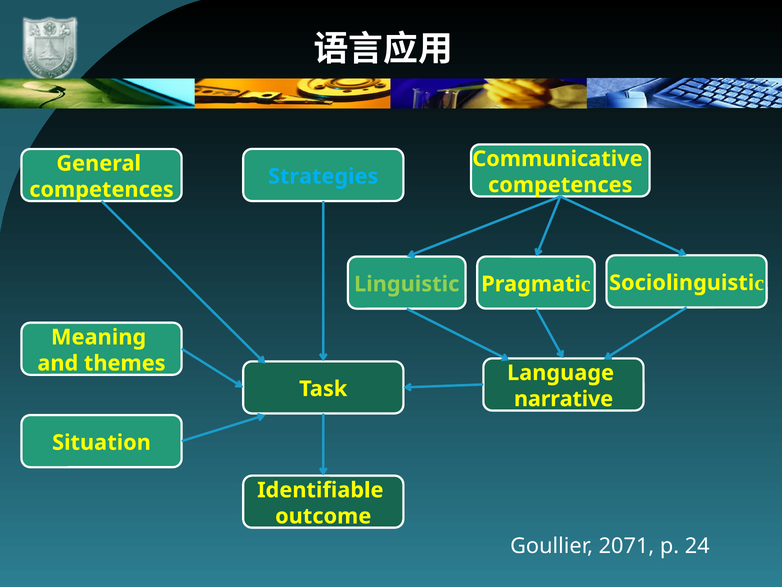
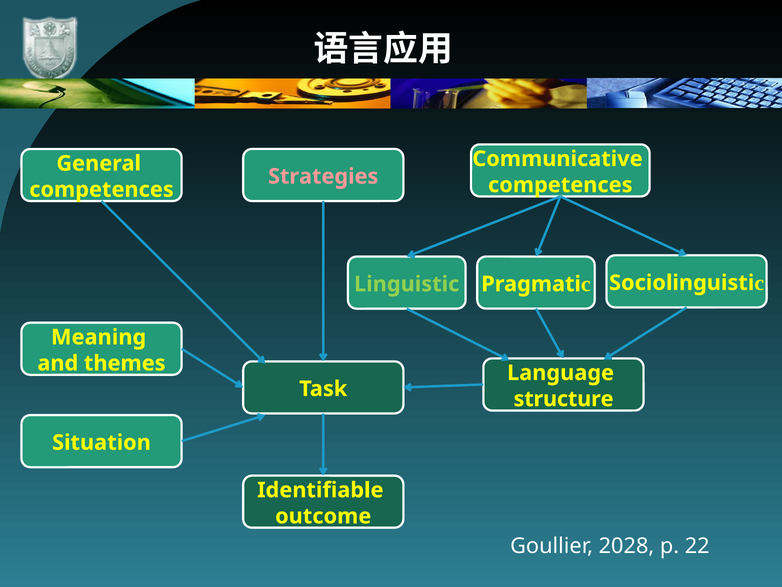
Strategies colour: light blue -> pink
narrative: narrative -> structure
2071: 2071 -> 2028
24: 24 -> 22
